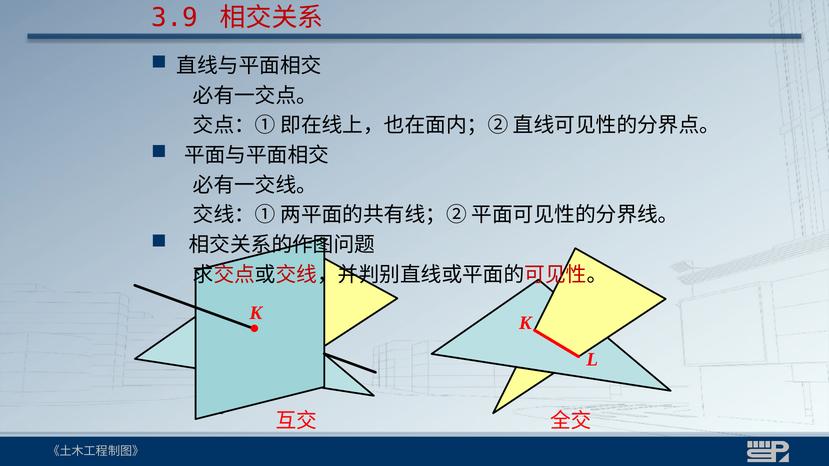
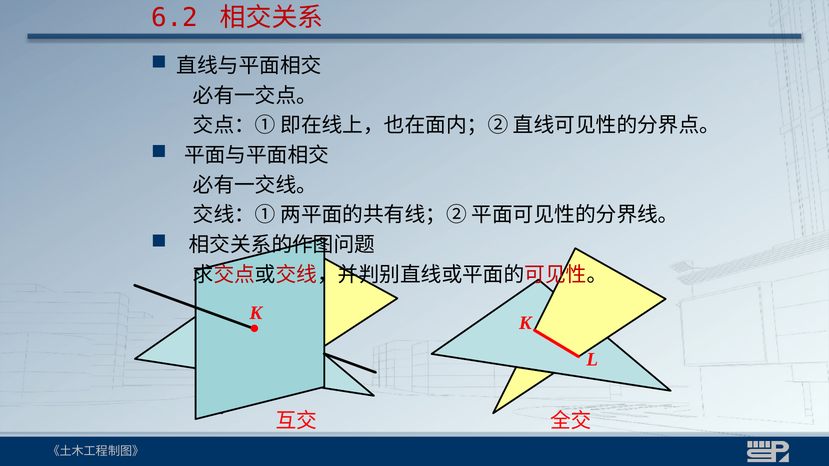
3.9: 3.9 -> 6.2
